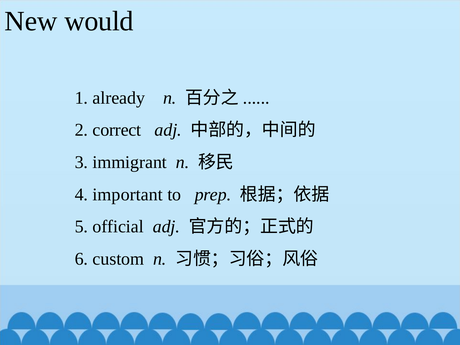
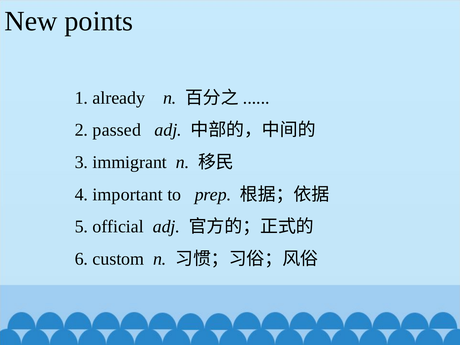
would: would -> points
correct: correct -> passed
